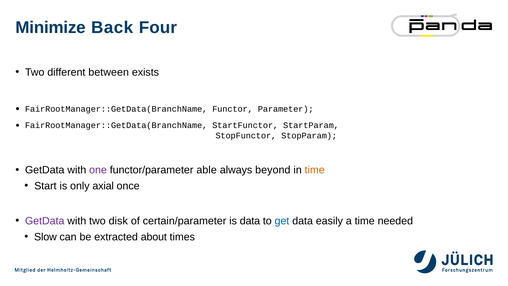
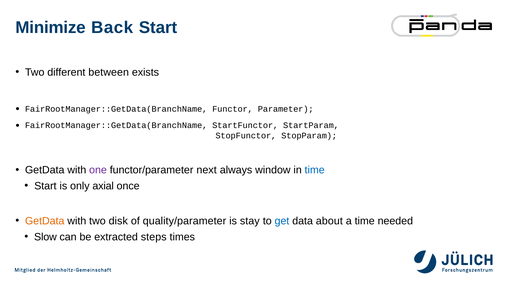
Back Four: Four -> Start
able: able -> next
beyond: beyond -> window
time at (315, 170) colour: orange -> blue
GetData at (45, 221) colour: purple -> orange
certain/parameter: certain/parameter -> quality/parameter
is data: data -> stay
easily: easily -> about
about: about -> steps
